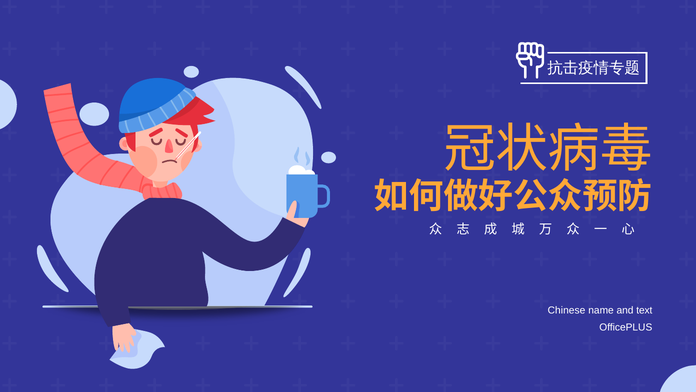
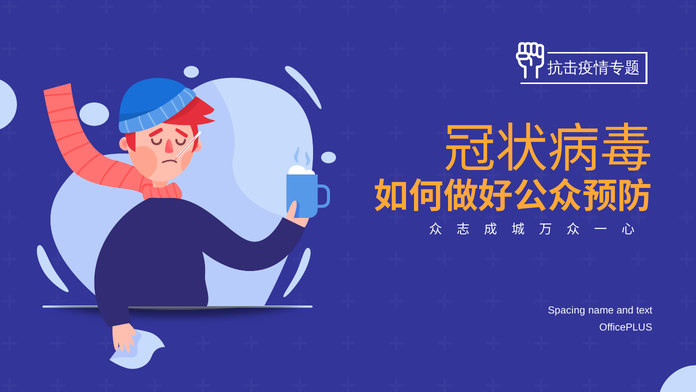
Chinese: Chinese -> Spacing
